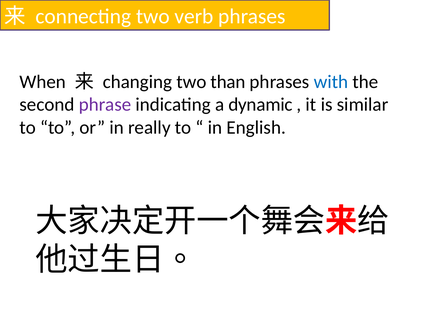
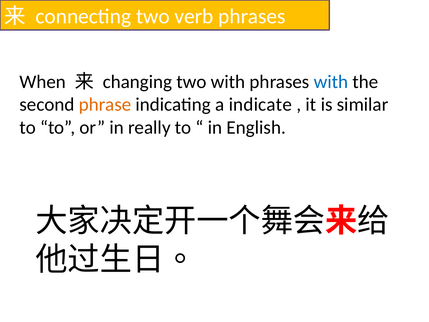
two than: than -> with
phrase colour: purple -> orange
dynamic: dynamic -> indicate
